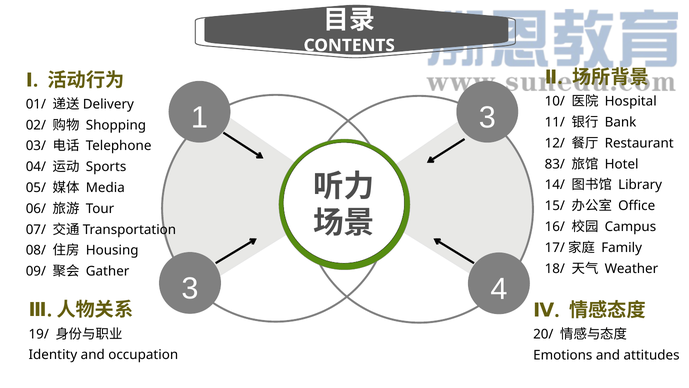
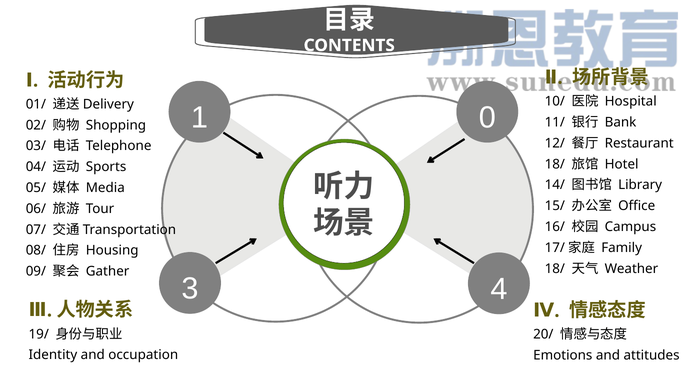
1 3: 3 -> 0
83/ at (555, 164): 83/ -> 18/
